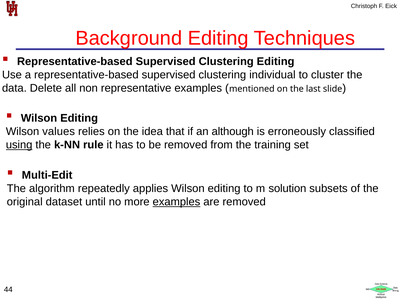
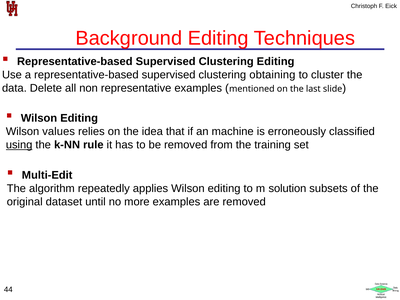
individual: individual -> obtaining
although: although -> machine
examples at (176, 202) underline: present -> none
